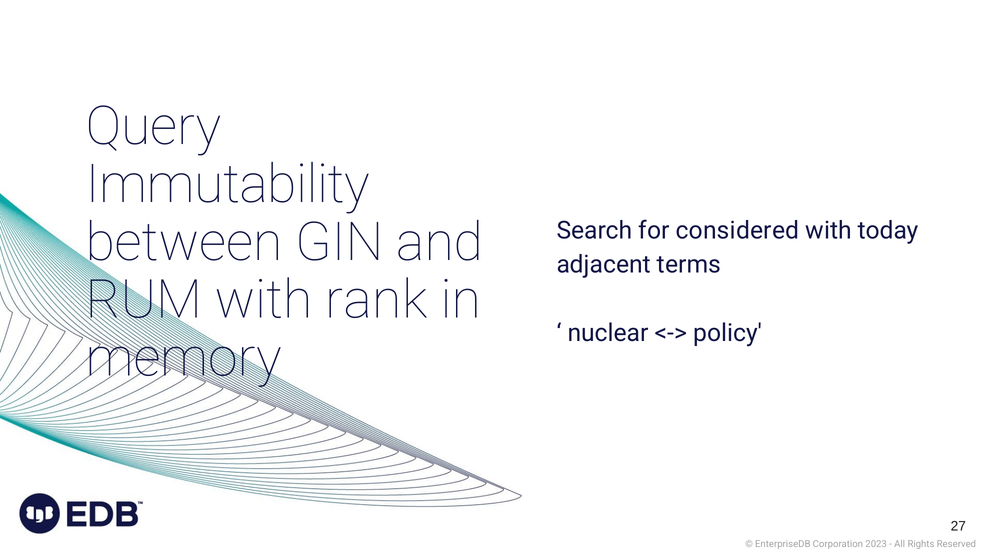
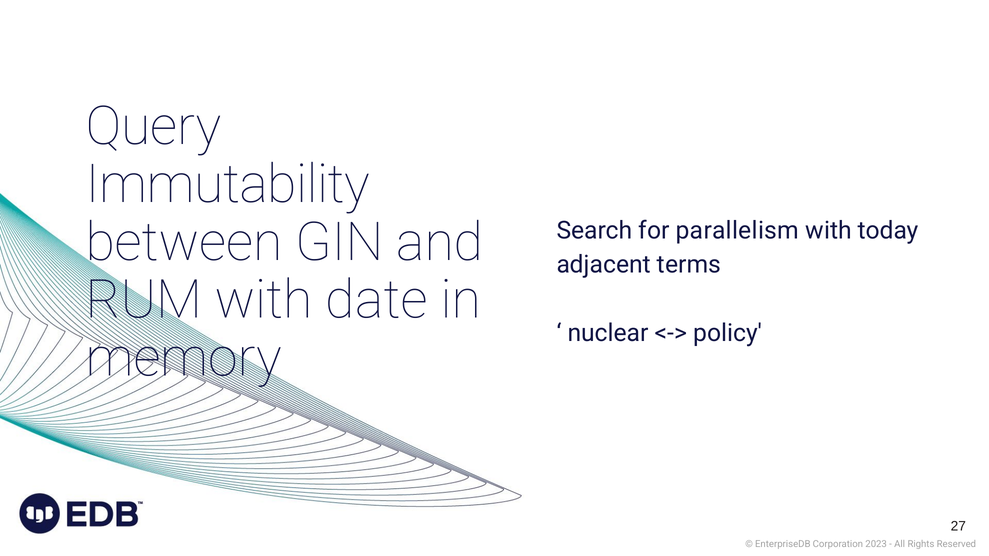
considered: considered -> parallelism
rank: rank -> date
